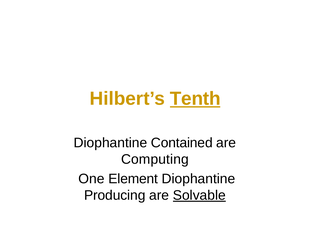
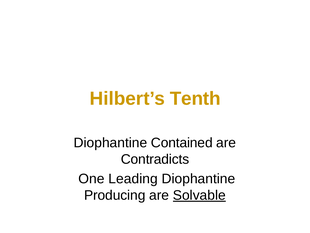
Tenth underline: present -> none
Computing: Computing -> Contradicts
Element: Element -> Leading
